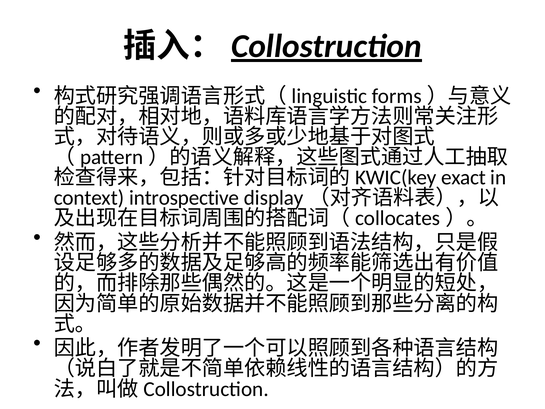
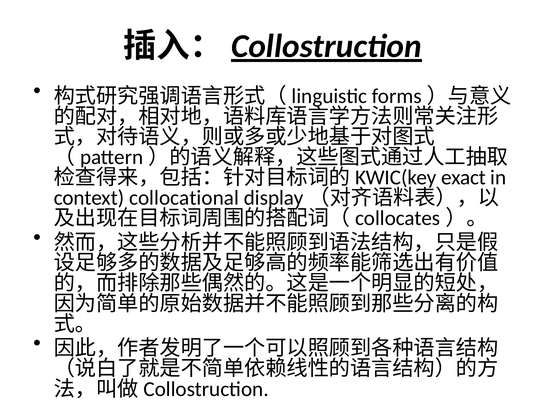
introspective: introspective -> collocational
